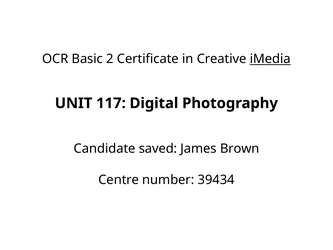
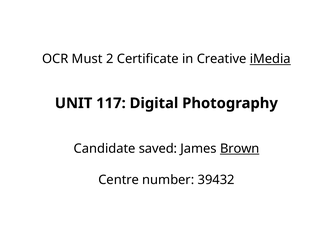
Basic: Basic -> Must
Brown underline: none -> present
39434: 39434 -> 39432
